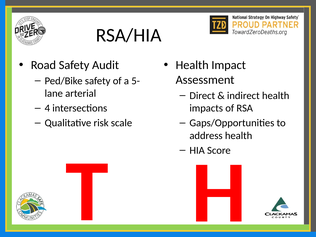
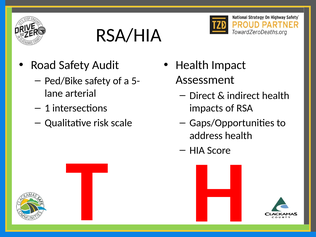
4: 4 -> 1
